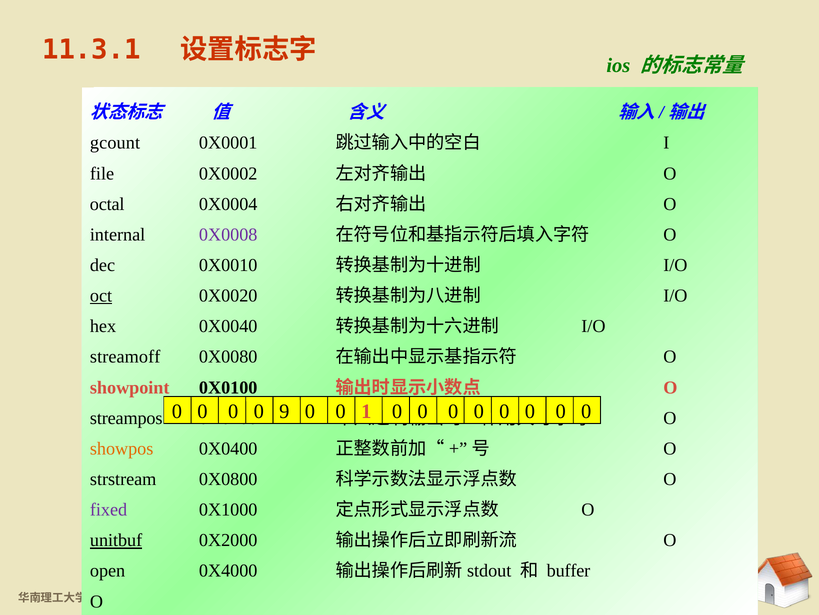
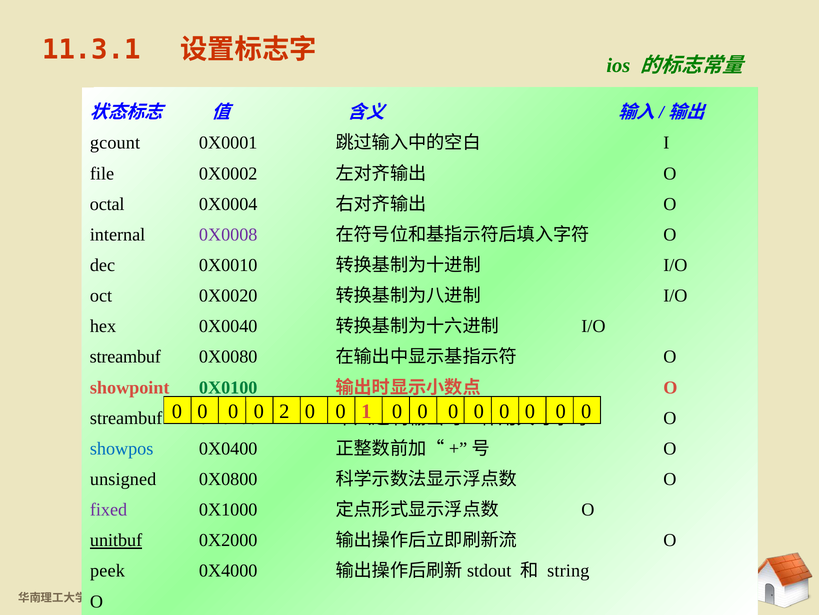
oct underline: present -> none
streamoff at (125, 357): streamoff -> streambuf
0X0100 colour: black -> green
9: 9 -> 2
streampos at (126, 418): streampos -> streambuf
showpos colour: orange -> blue
strstream: strstream -> unsigned
open: open -> peek
buffer: buffer -> string
